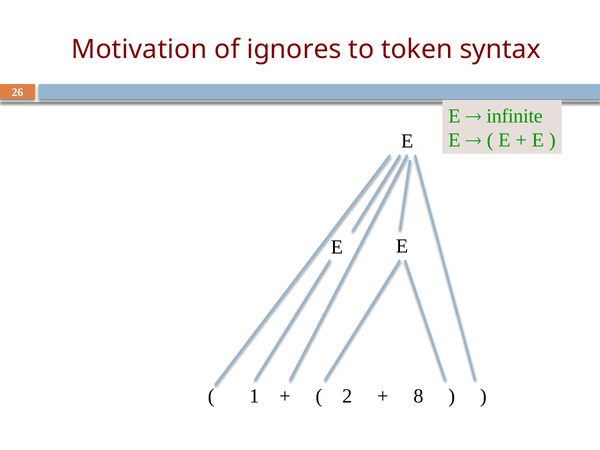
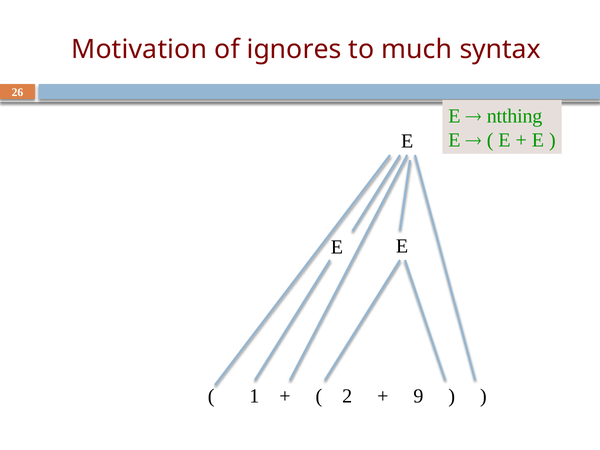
token: token -> much
infinite: infinite -> ntthing
8: 8 -> 9
